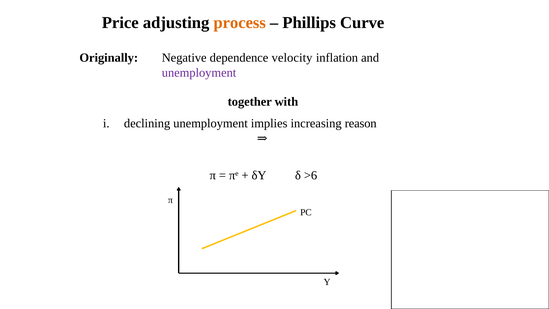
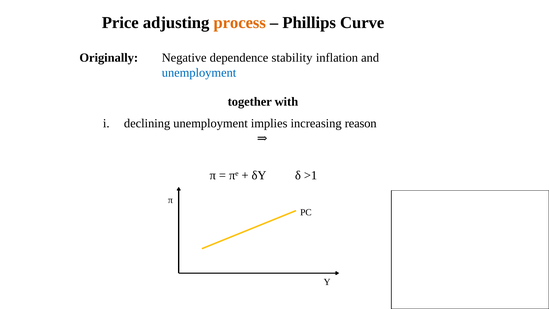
velocity: velocity -> stability
unemployment at (199, 73) colour: purple -> blue
>6: >6 -> >1
